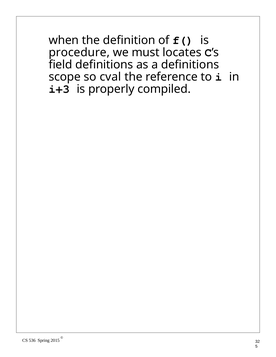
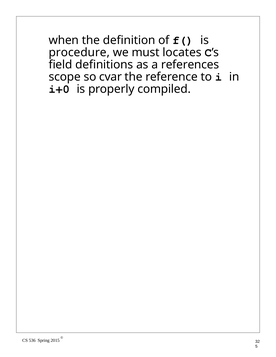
a definitions: definitions -> references
cval: cval -> cvar
i+3: i+3 -> i+0
